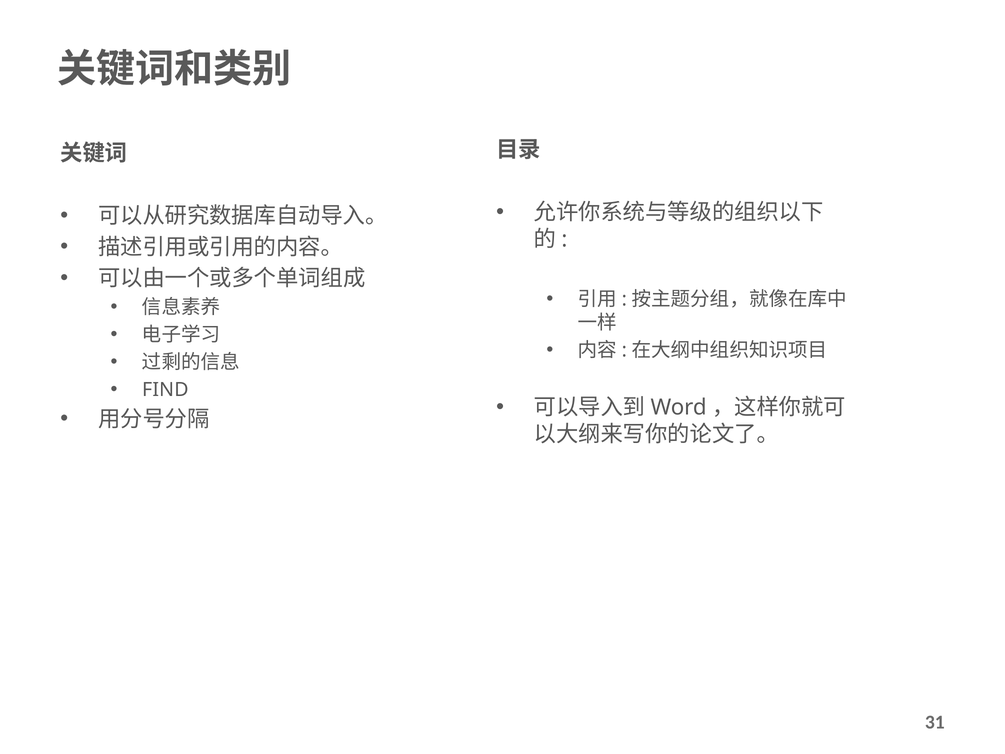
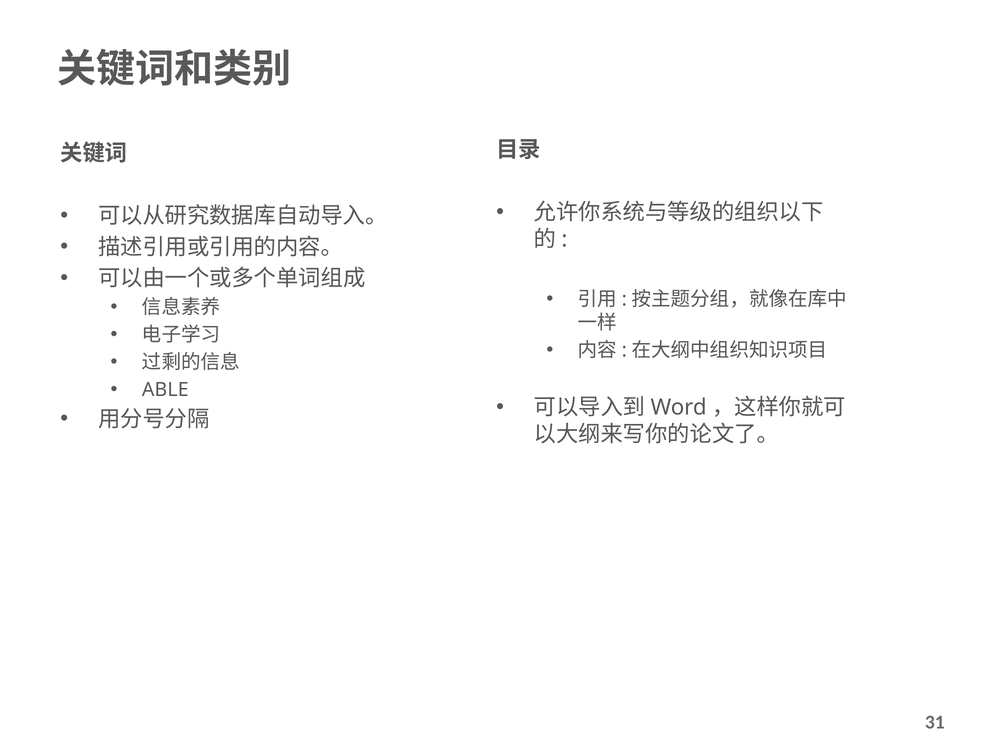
FIND: FIND -> ABLE
